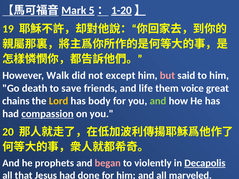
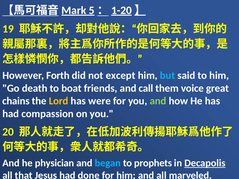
Walk: Walk -> Forth
but colour: pink -> light blue
save: save -> boat
life: life -> call
body: body -> were
compassion underline: present -> none
prophets: prophets -> physician
began colour: pink -> light blue
violently: violently -> prophets
